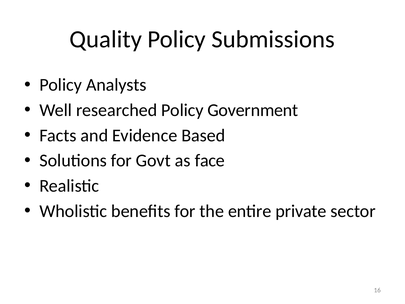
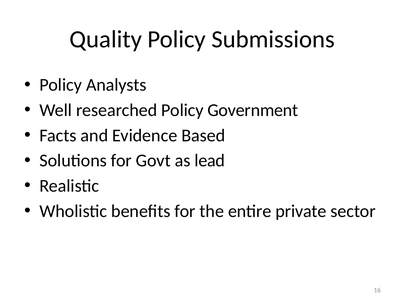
face: face -> lead
